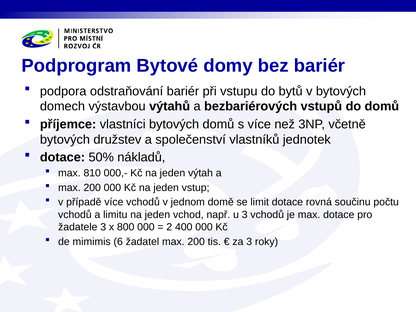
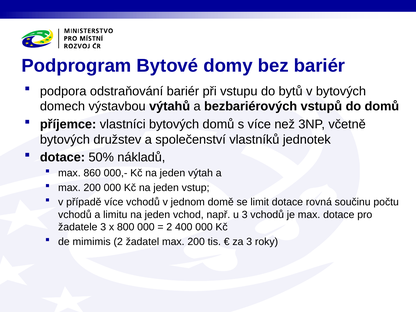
810: 810 -> 860
mimimis 6: 6 -> 2
